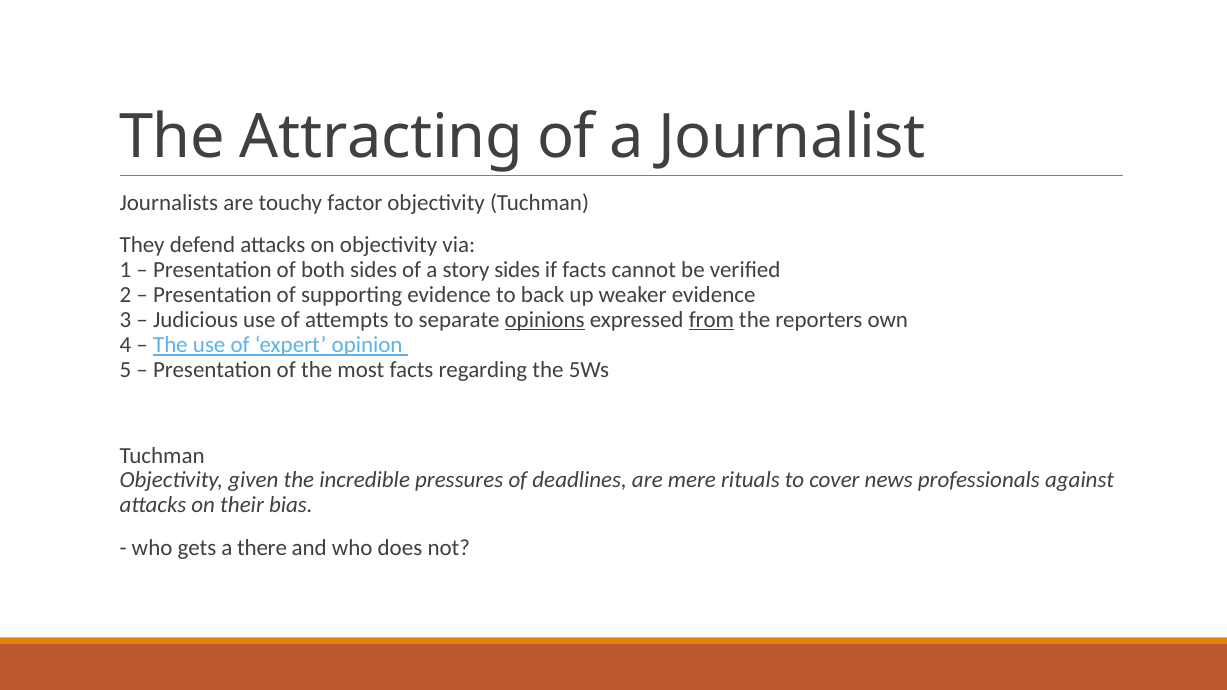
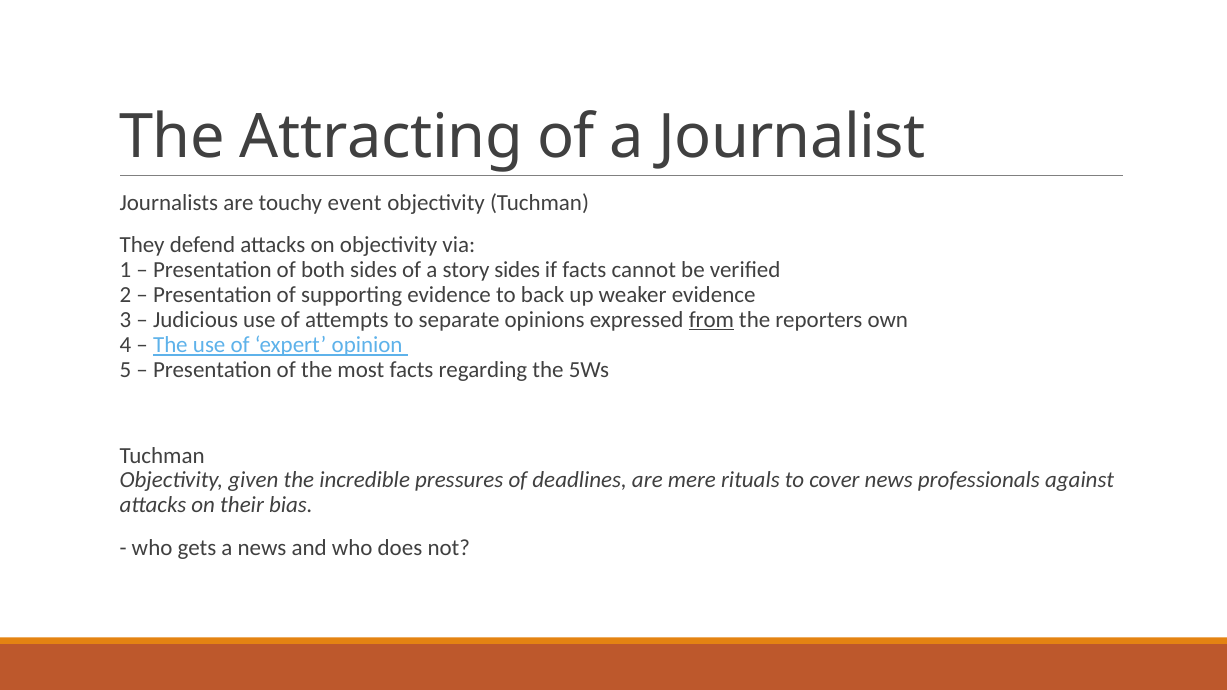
factor: factor -> event
opinions underline: present -> none
a there: there -> news
